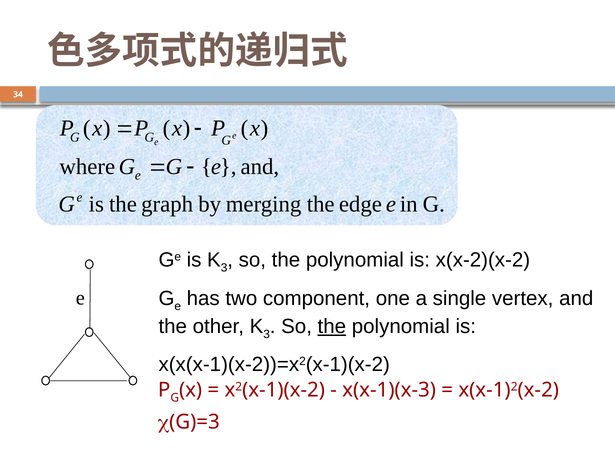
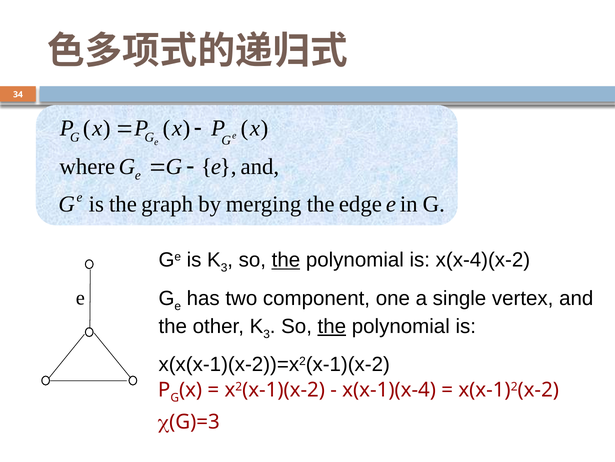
the at (286, 260) underline: none -> present
x(x-2)(x-2: x(x-2)(x-2 -> x(x-4)(x-2
x(x-1)(x-3: x(x-1)(x-3 -> x(x-1)(x-4
